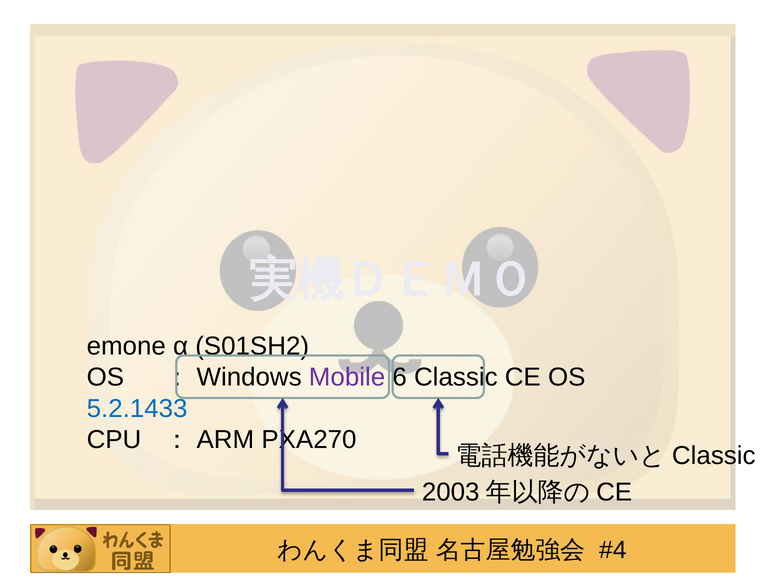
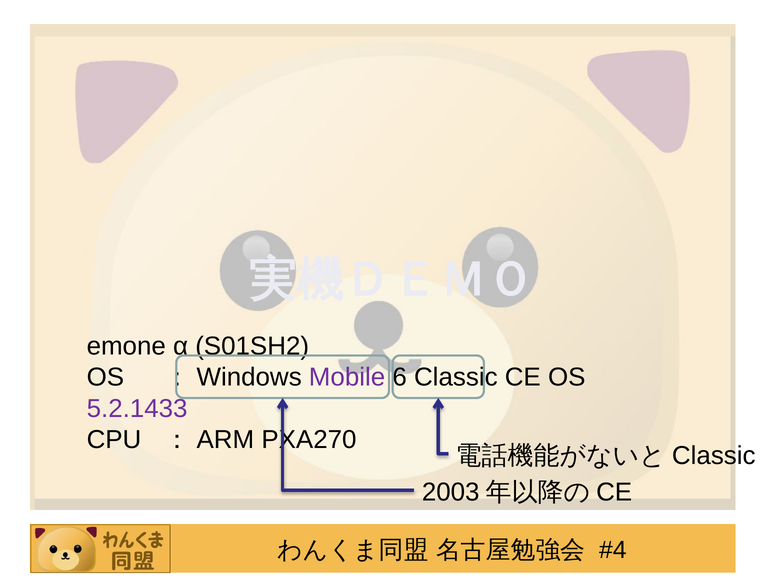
5.2.1433 colour: blue -> purple
